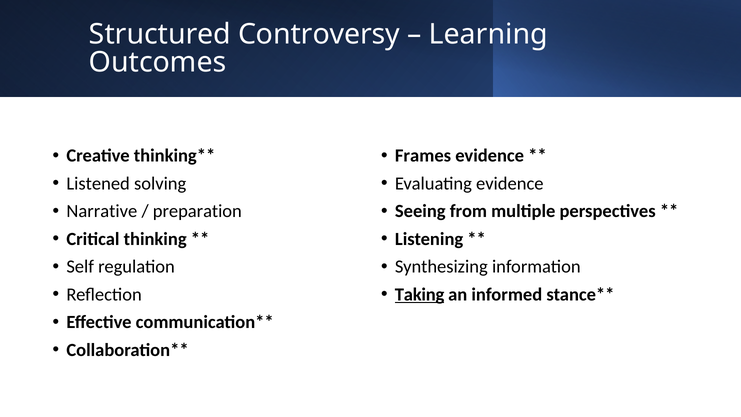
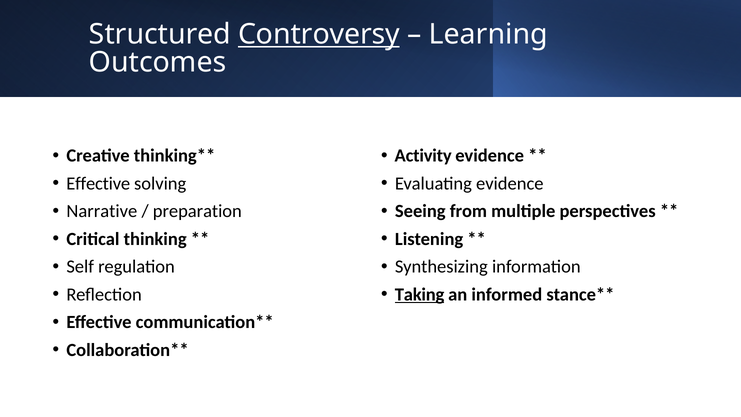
Controversy underline: none -> present
Frames: Frames -> Activity
Listened at (98, 183): Listened -> Effective
